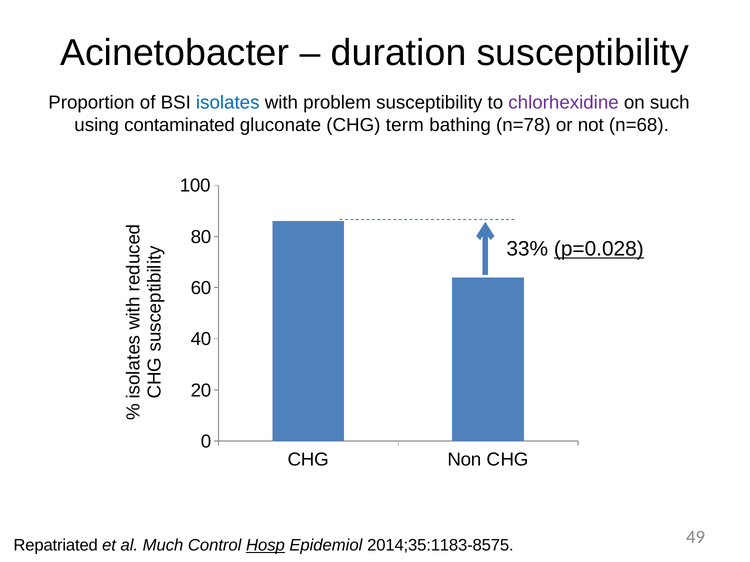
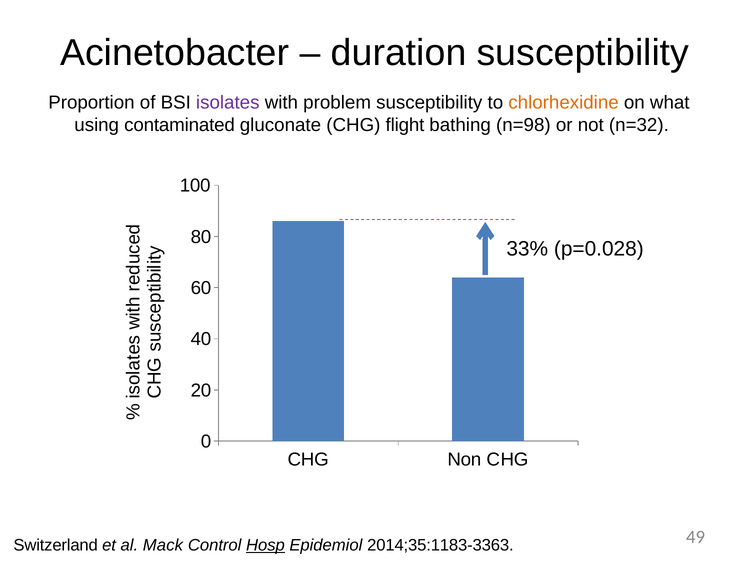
isolates colour: blue -> purple
chlorhexidine colour: purple -> orange
such: such -> what
term: term -> flight
n=78: n=78 -> n=98
n=68: n=68 -> n=32
p=0.028 underline: present -> none
Repatriated: Repatriated -> Switzerland
Much: Much -> Mack
2014;35:1183-8575: 2014;35:1183-8575 -> 2014;35:1183-3363
